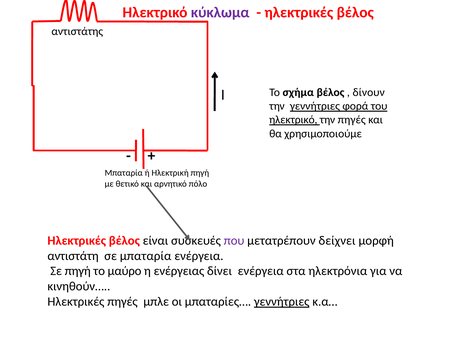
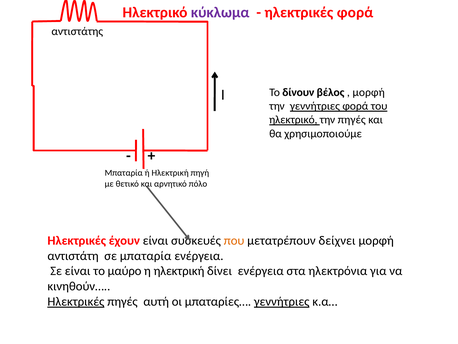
βέλος at (355, 12): βέλος -> φορά
σχήμα: σχήμα -> δίνουν
δίνουν at (369, 92): δίνουν -> μορφή
βέλος at (124, 240): βέλος -> έχουν
που colour: purple -> orange
Σε πηγή: πηγή -> είναι
η ενέργειας: ενέργειας -> ηλεκτρική
Ηλεκτρικές at (76, 301) underline: none -> present
μπλε: μπλε -> αυτή
